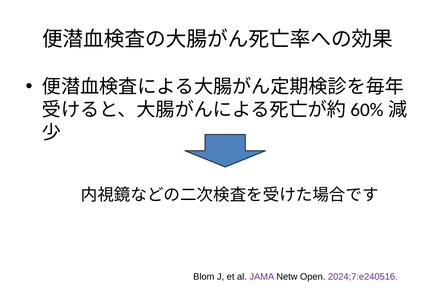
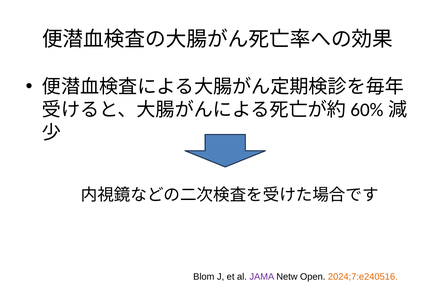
2024;7:e240516 colour: purple -> orange
